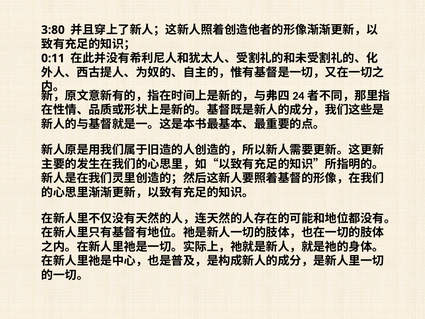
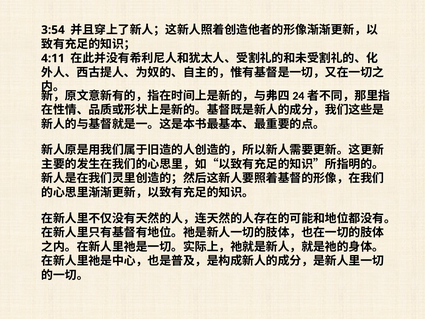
3:80: 3:80 -> 3:54
0:11: 0:11 -> 4:11
